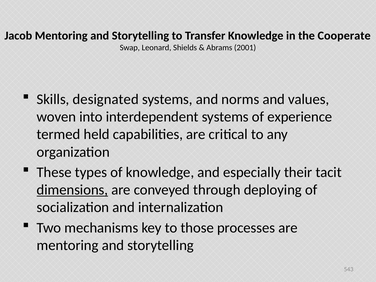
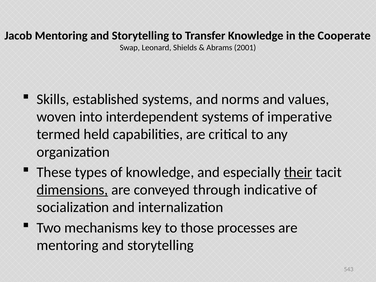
designated: designated -> established
experience: experience -> imperative
their underline: none -> present
deploying: deploying -> indicative
